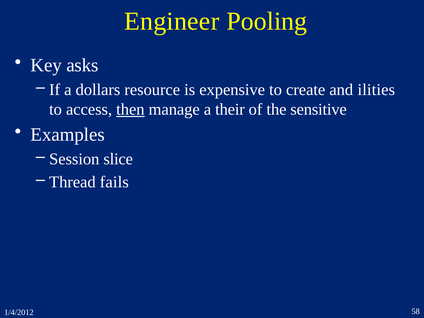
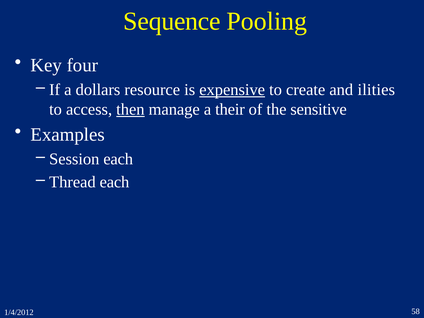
Engineer: Engineer -> Sequence
asks: asks -> four
expensive underline: none -> present
Session slice: slice -> each
Thread fails: fails -> each
